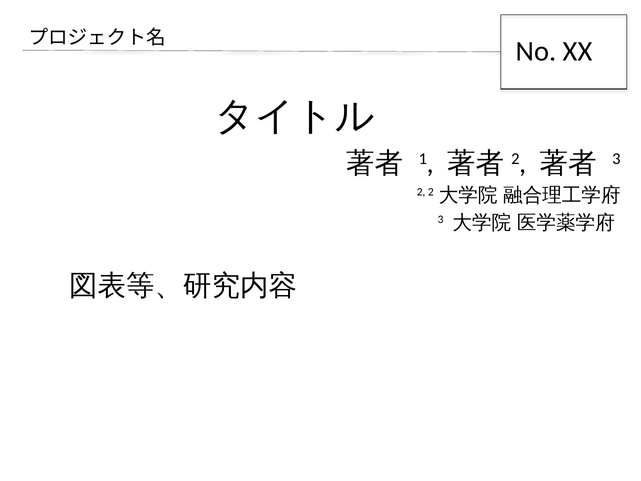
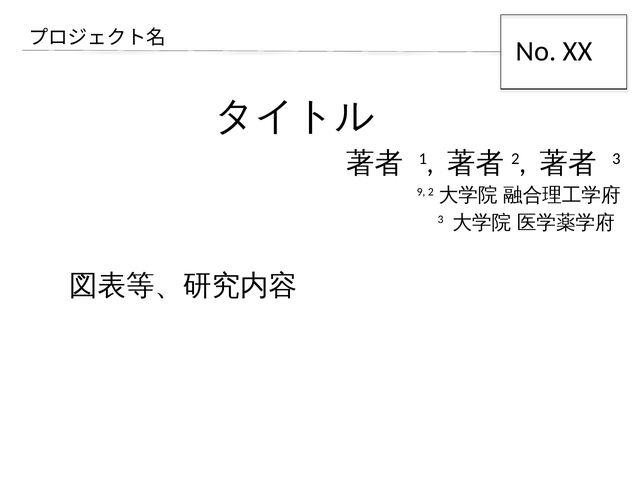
2 at (421, 192): 2 -> 9
